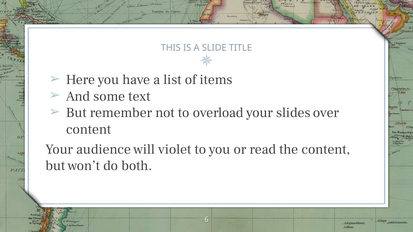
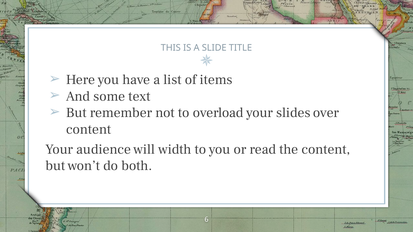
violet: violet -> width
